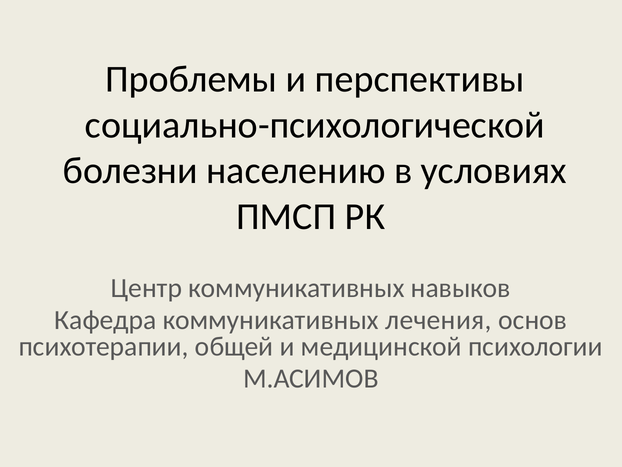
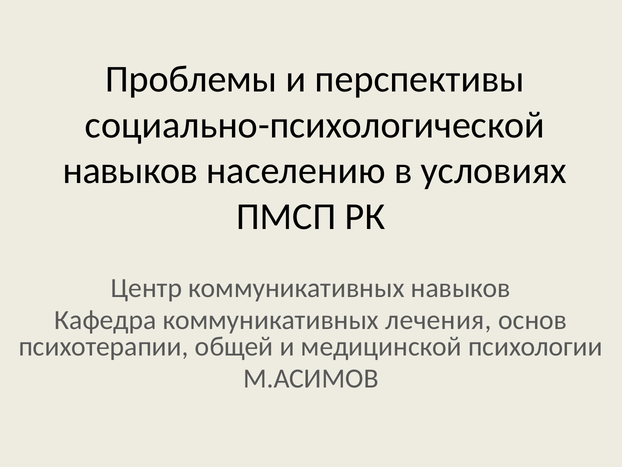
болезни at (130, 171): болезни -> навыков
